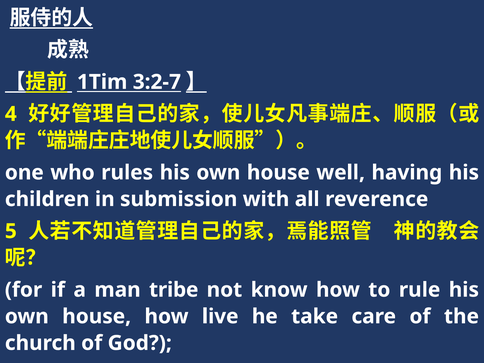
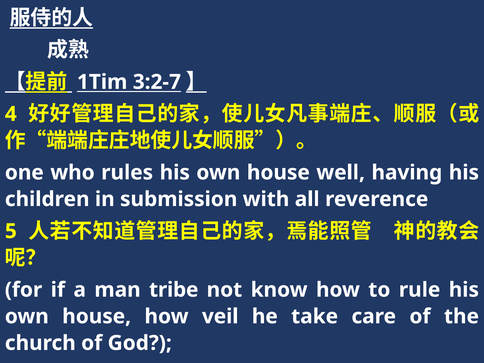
live: live -> veil
